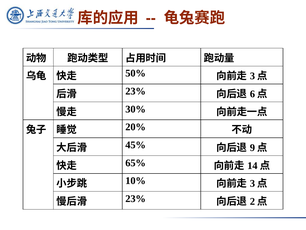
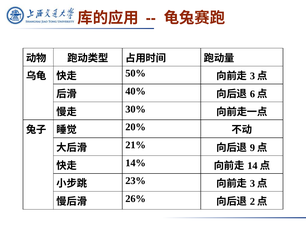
23% at (136, 91): 23% -> 40%
45%: 45% -> 21%
65%: 65% -> 14%
10%: 10% -> 23%
23% at (136, 198): 23% -> 26%
